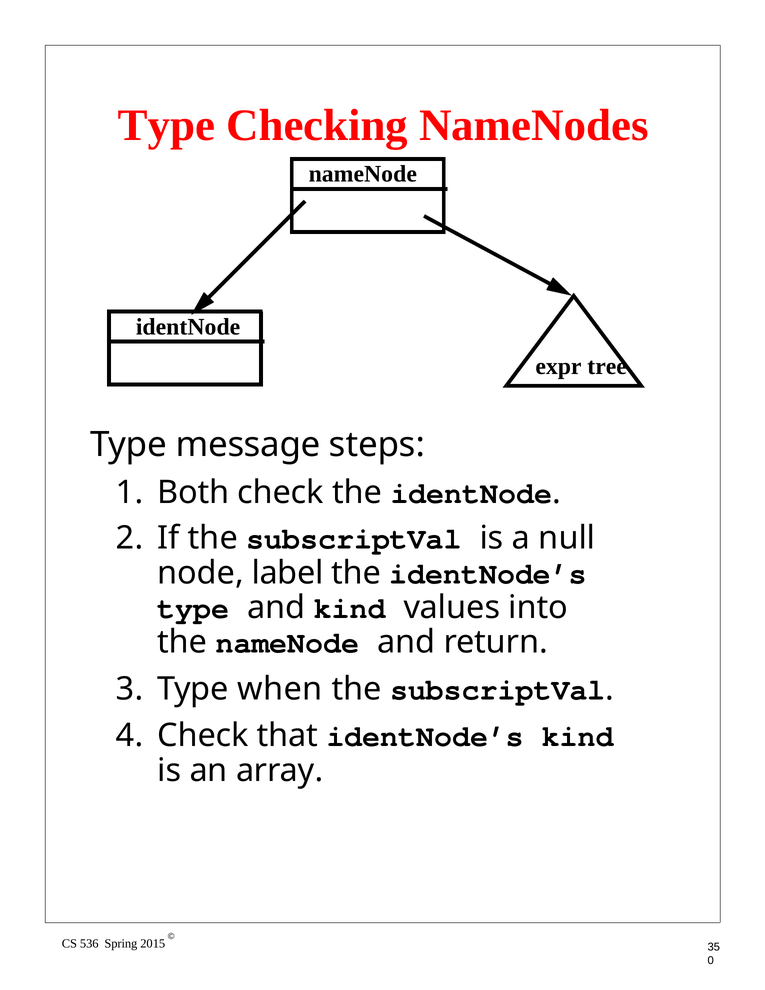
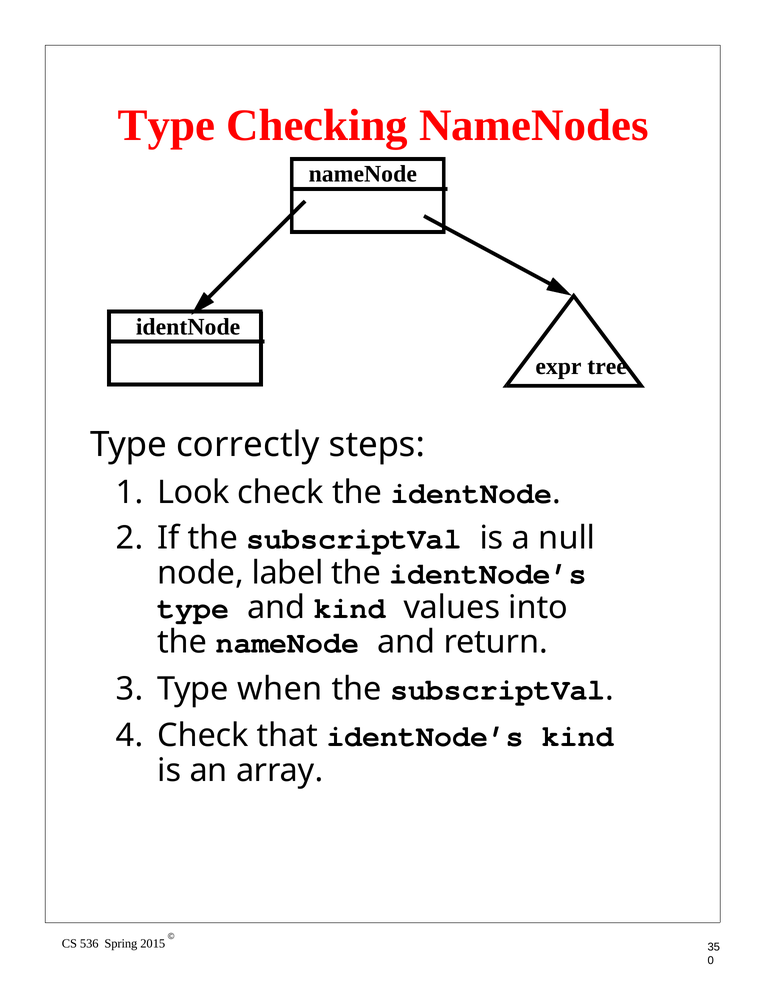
message: message -> correctly
Both: Both -> Look
